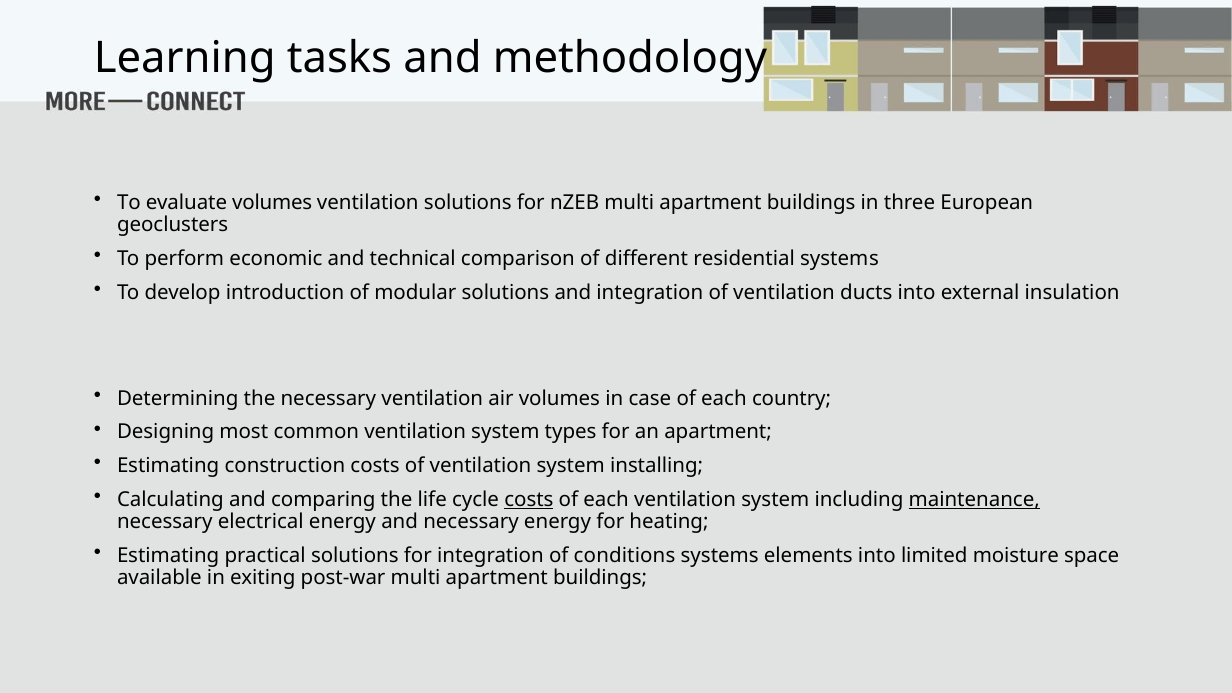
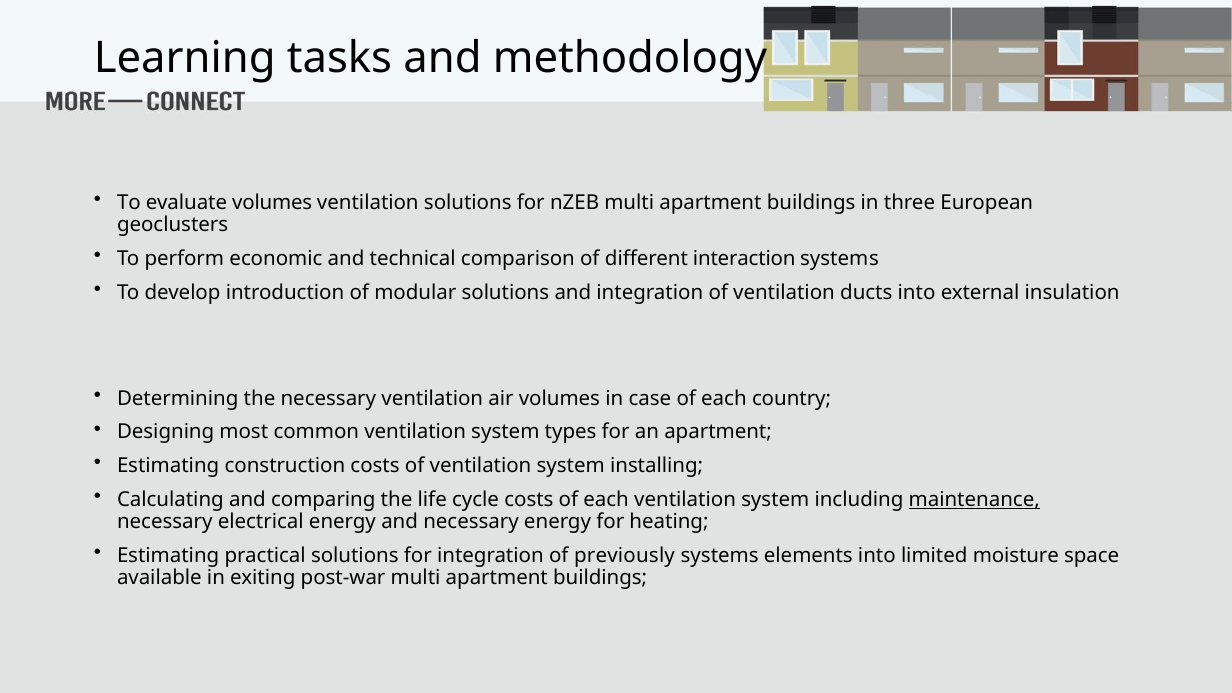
residential: residential -> interaction
costs at (529, 499) underline: present -> none
conditions: conditions -> previously
